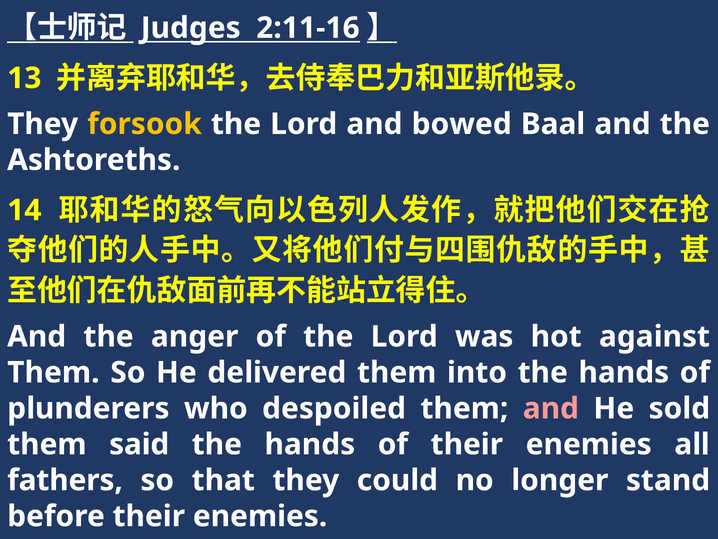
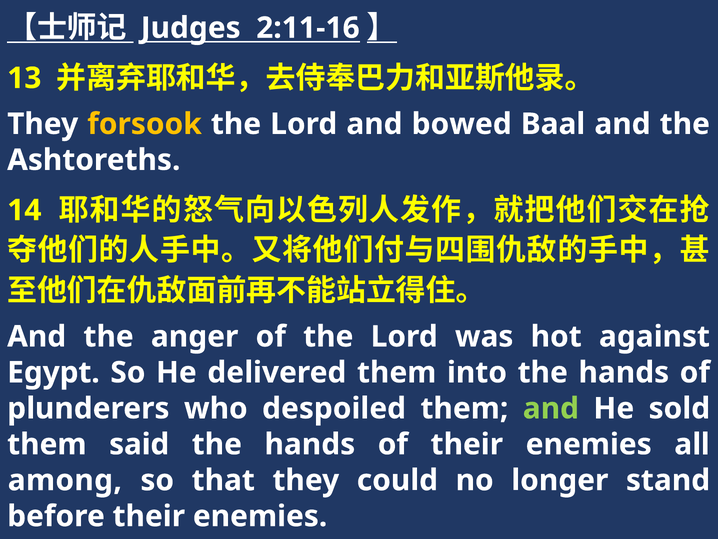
Them at (53, 372): Them -> Egypt
and at (551, 408) colour: pink -> light green
fathers: fathers -> among
